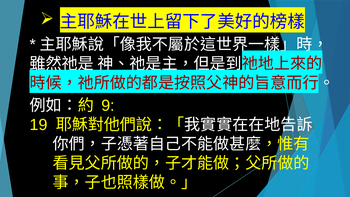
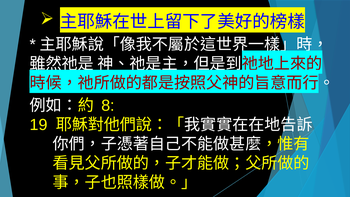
9: 9 -> 8
